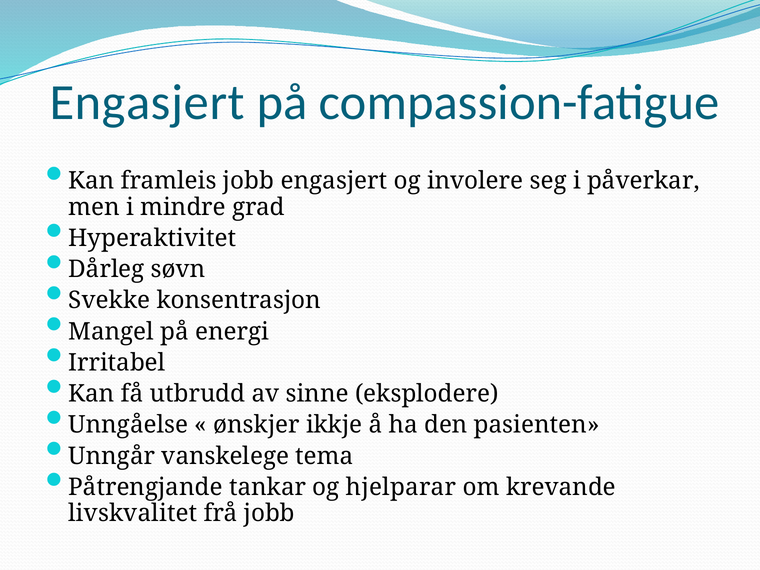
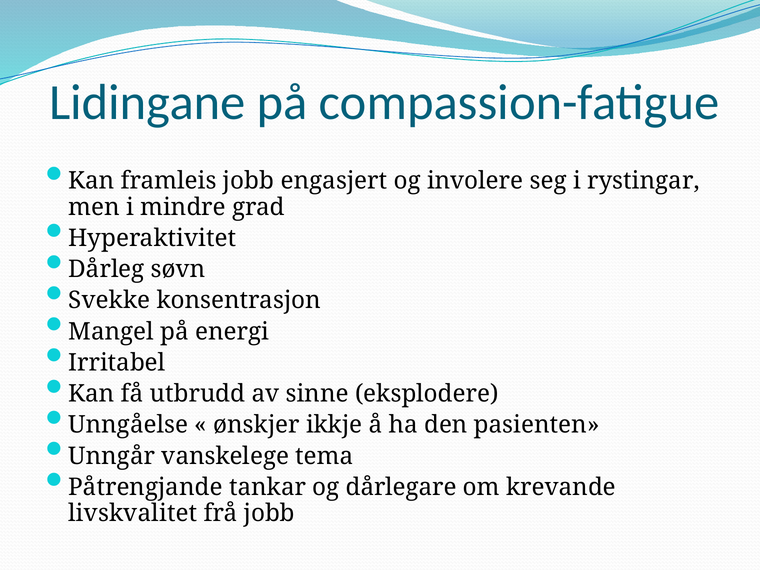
Engasjert at (147, 103): Engasjert -> Lidingane
påverkar: påverkar -> rystingar
hjelparar: hjelparar -> dårlegare
